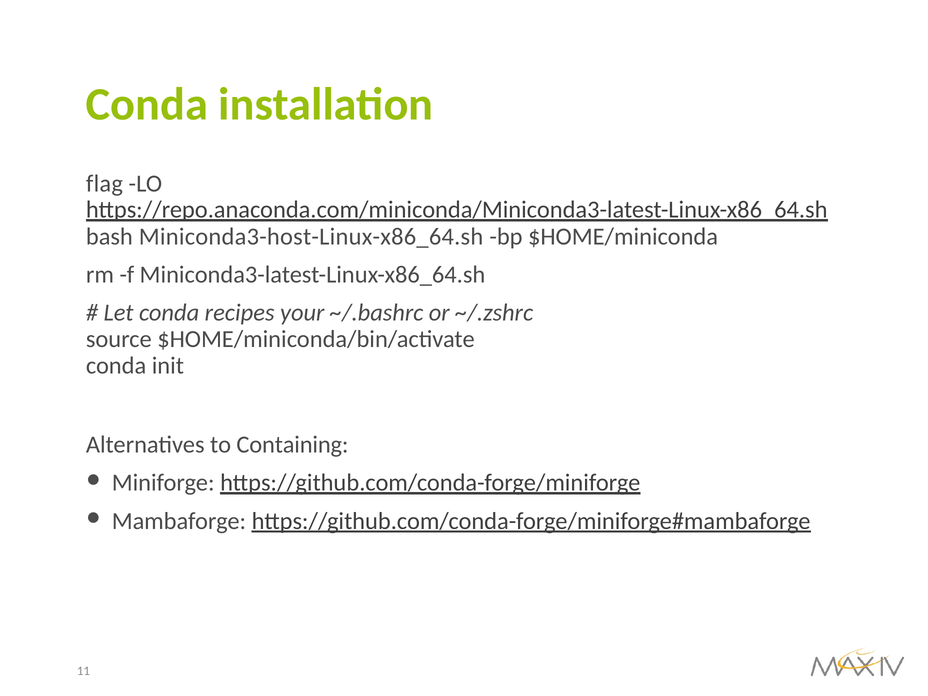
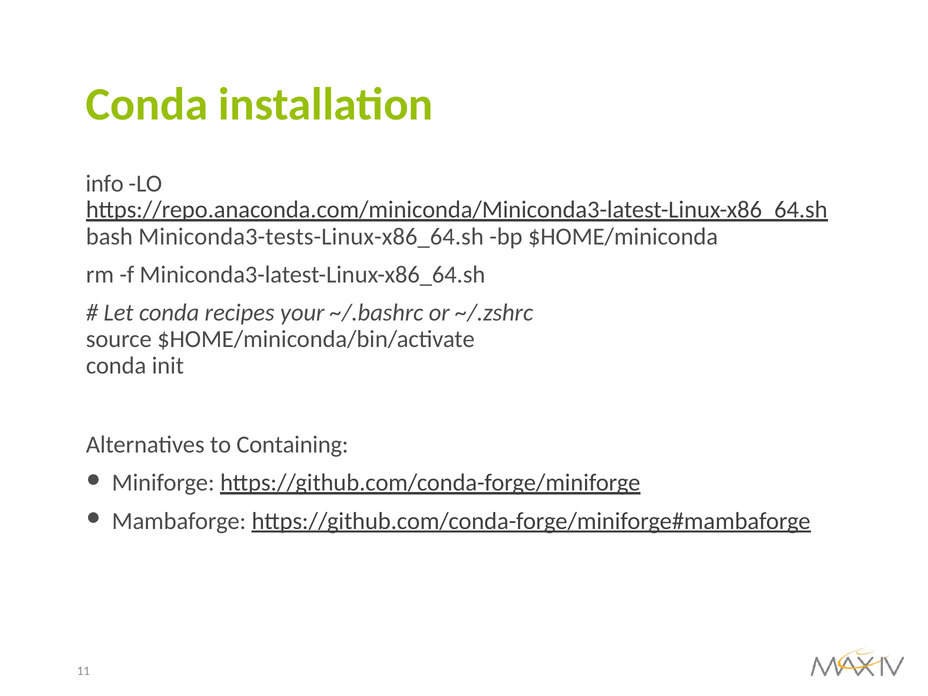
flag: flag -> info
Miniconda3-host-Linux-x86_64.sh: Miniconda3-host-Linux-x86_64.sh -> Miniconda3-tests-Linux-x86_64.sh
